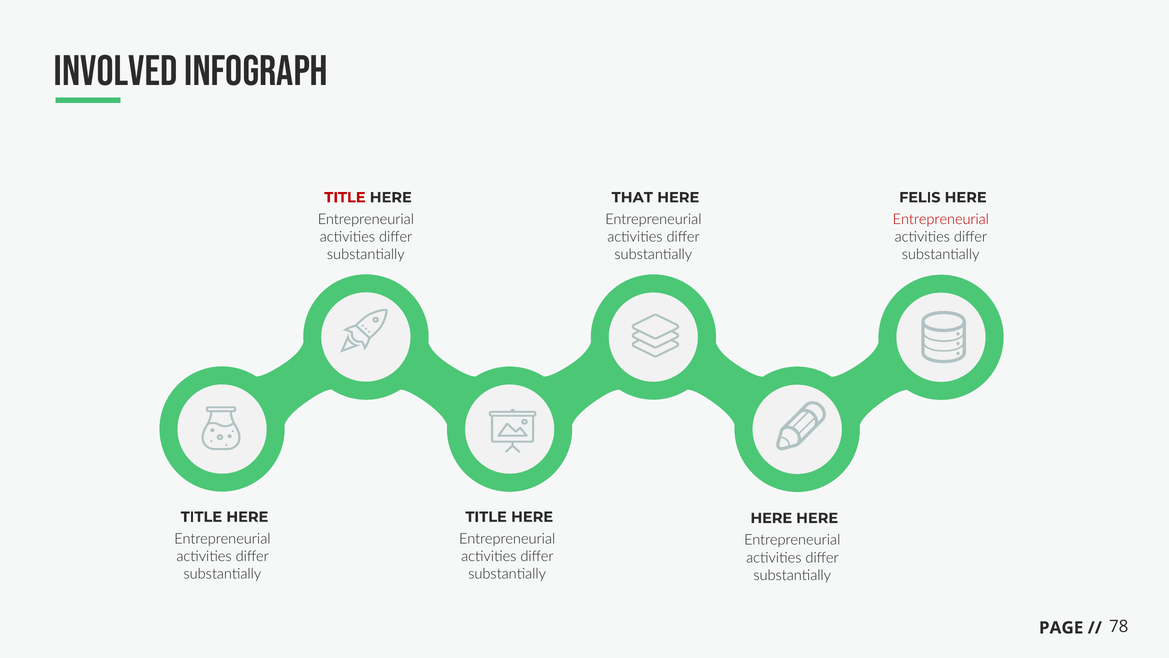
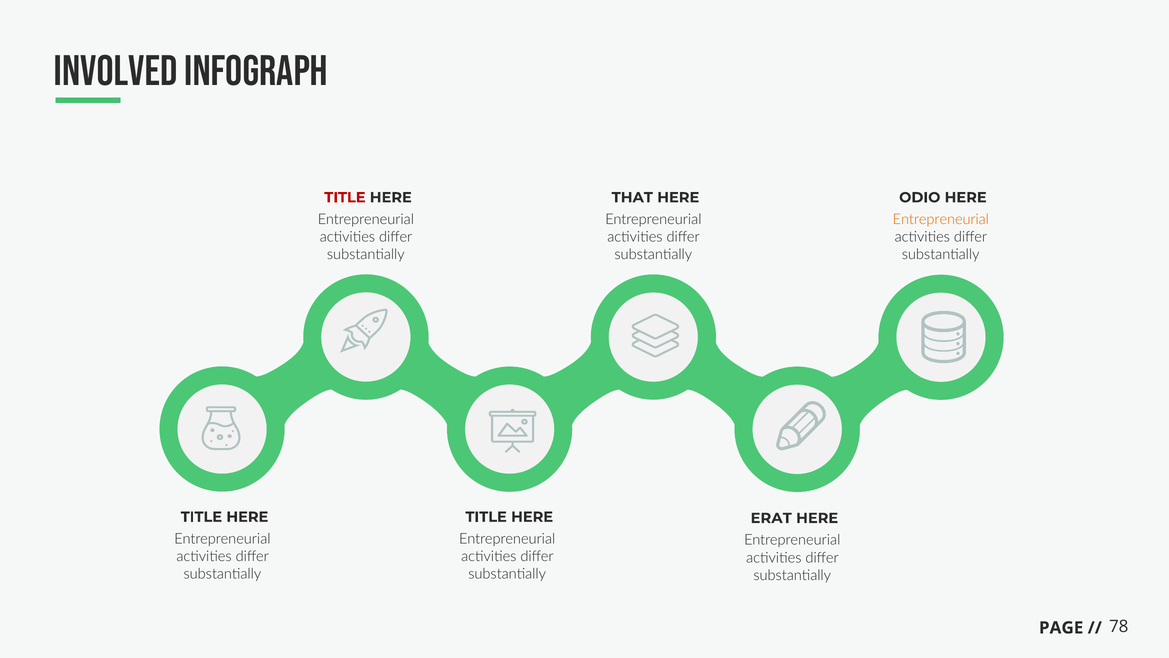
FELIS: FELIS -> ODIO
Entrepreneurial at (941, 219) colour: red -> orange
HERE at (771, 518): HERE -> ERAT
